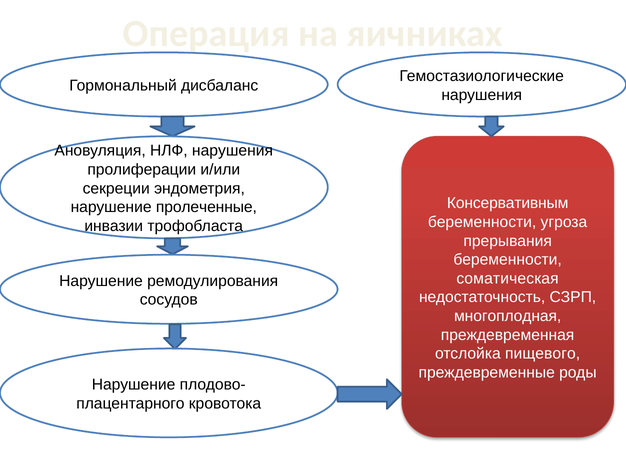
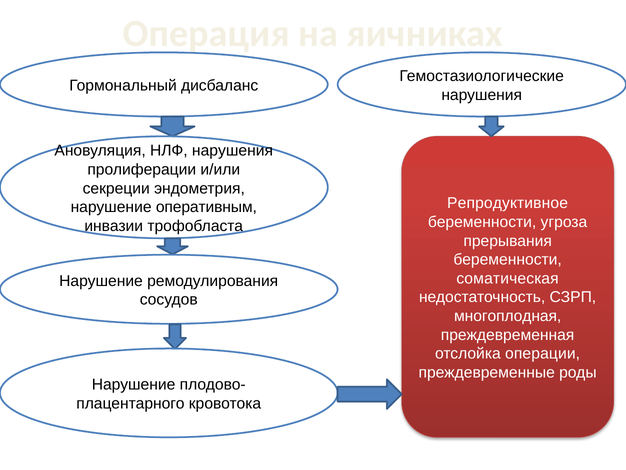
Консервативным: Консервативным -> Репродуктивное
пролеченные: пролеченные -> оперативным
пищевого: пищевого -> операции
